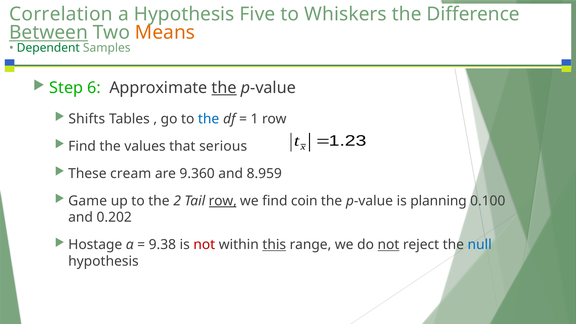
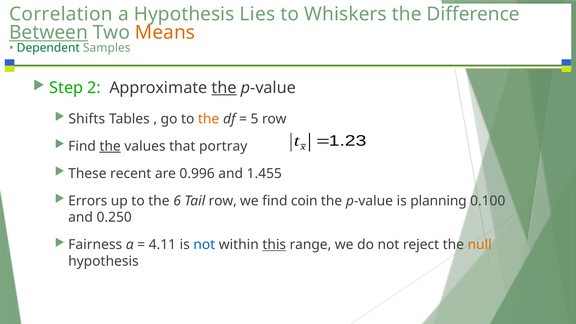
Five: Five -> Lies
6: 6 -> 2
the at (209, 119) colour: blue -> orange
1: 1 -> 5
the at (110, 146) underline: none -> present
serious: serious -> portray
cream: cream -> recent
9.360: 9.360 -> 0.996
8.959: 8.959 -> 1.455
Game: Game -> Errors
2: 2 -> 6
row at (223, 201) underline: present -> none
0.202: 0.202 -> 0.250
Hostage: Hostage -> Fairness
9.38: 9.38 -> 4.11
not at (204, 245) colour: red -> blue
not at (388, 245) underline: present -> none
null colour: blue -> orange
